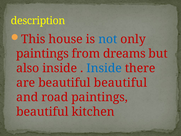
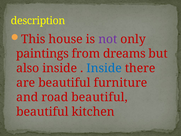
not colour: blue -> purple
beautiful beautiful: beautiful -> furniture
road paintings: paintings -> beautiful
